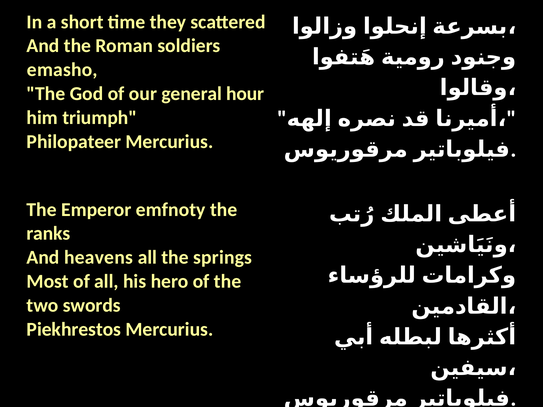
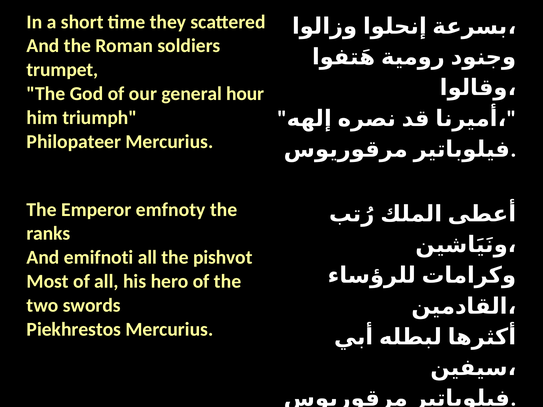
emasho: emasho -> trumpet
heavens: heavens -> emifnoti
springs: springs -> pishvot
